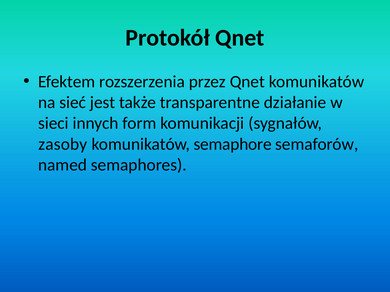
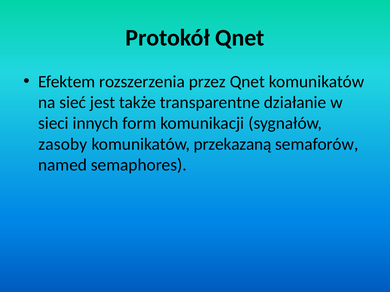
semaphore: semaphore -> przekazaną
